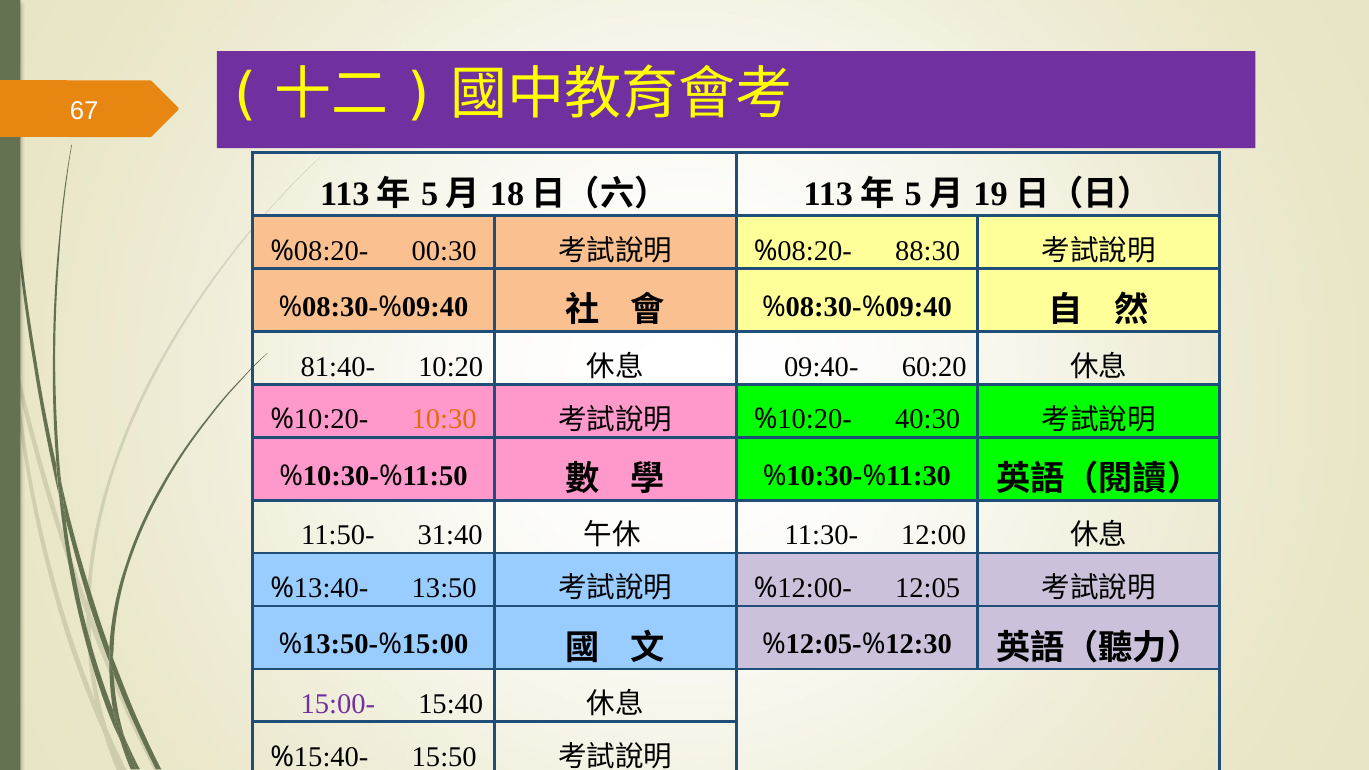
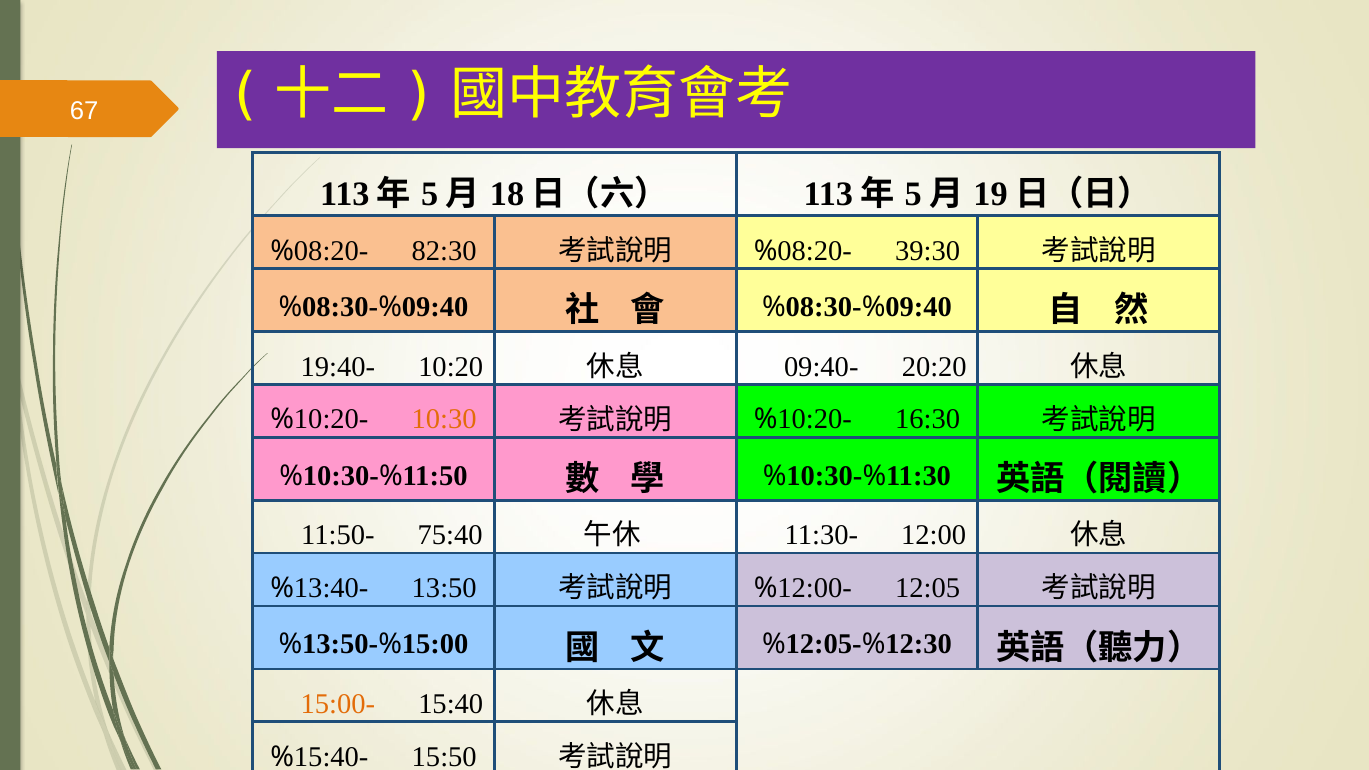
00:30: 00:30 -> 82:30
88:30: 88:30 -> 39:30
81:40-: 81:40- -> 19:40-
60:20: 60:20 -> 20:20
40:30: 40:30 -> 16:30
31:40: 31:40 -> 75:40
15:00- colour: purple -> orange
